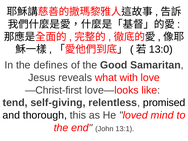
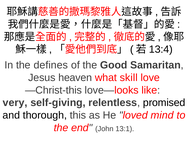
13:0: 13:0 -> 13:4
reveals: reveals -> heaven
with: with -> skill
—Christ-first: —Christ-first -> —Christ-this
tend: tend -> very
